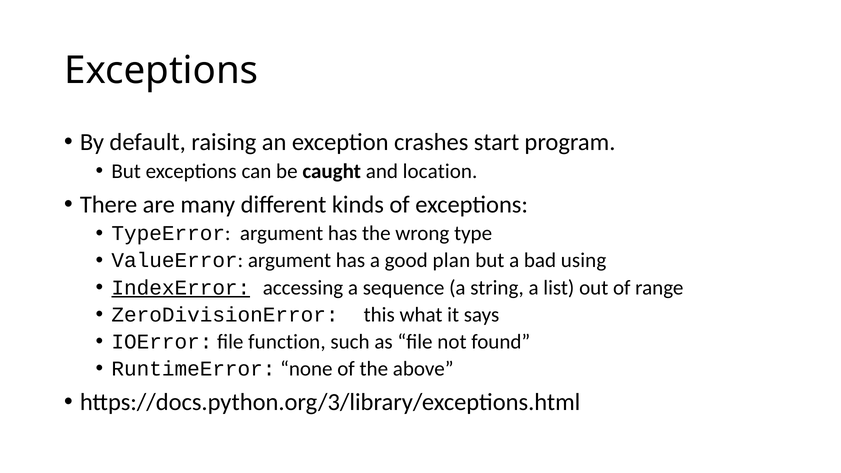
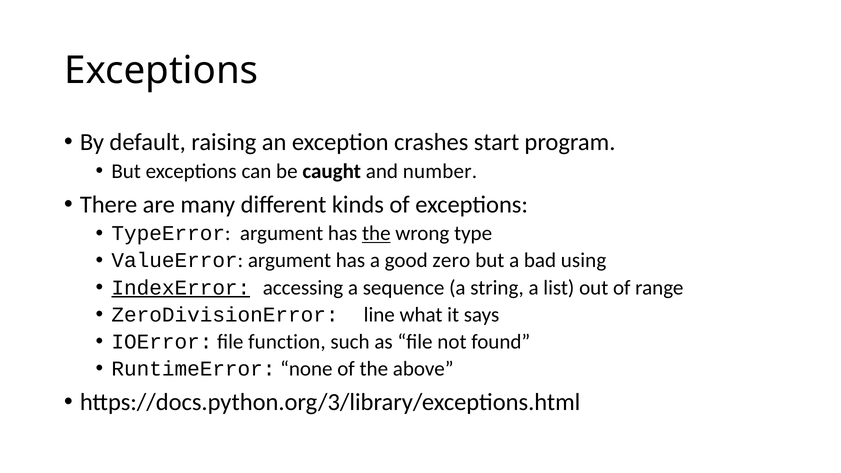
location: location -> number
the at (376, 234) underline: none -> present
plan: plan -> zero
this: this -> line
